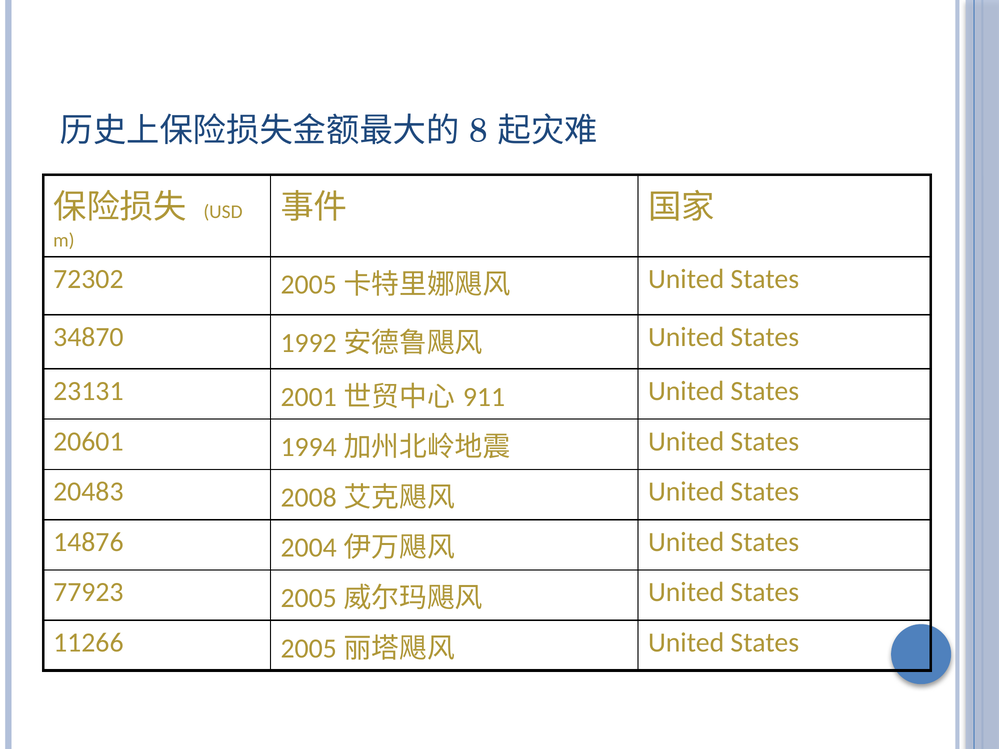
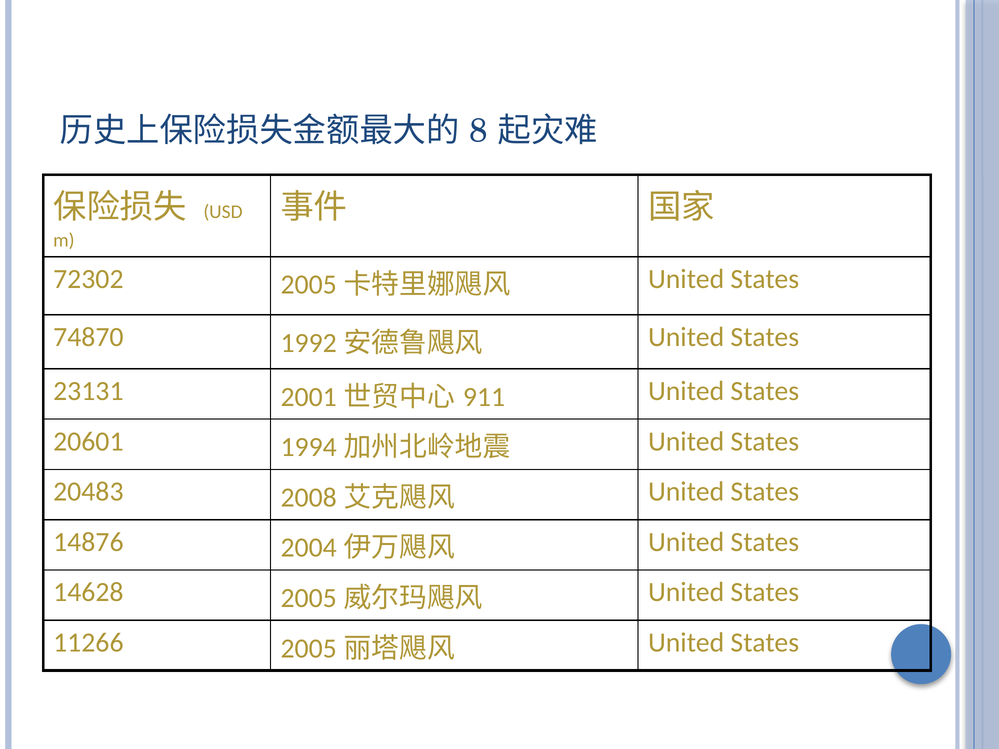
34870: 34870 -> 74870
77923: 77923 -> 14628
